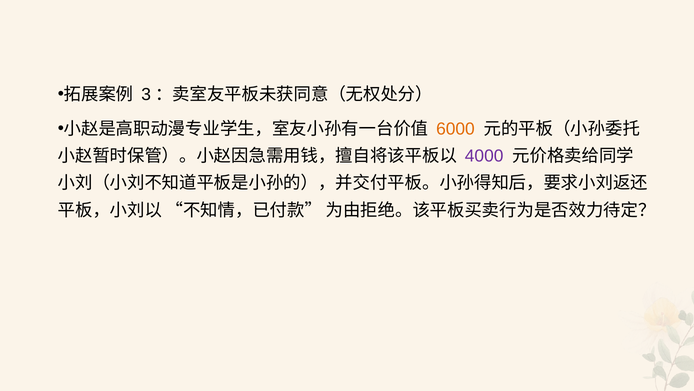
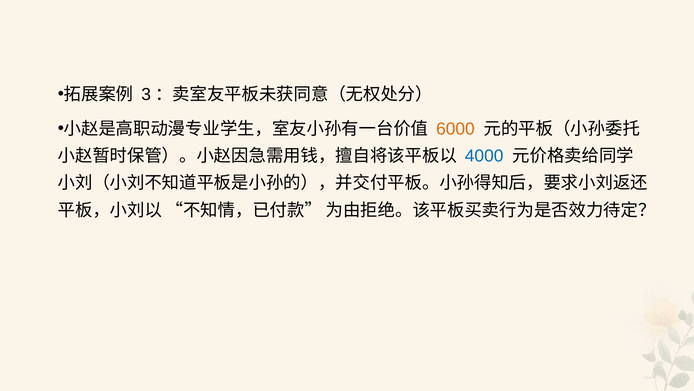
4000 colour: purple -> blue
